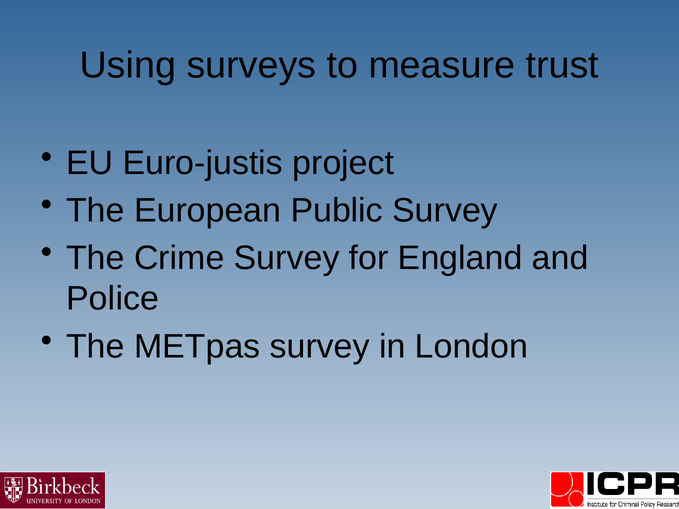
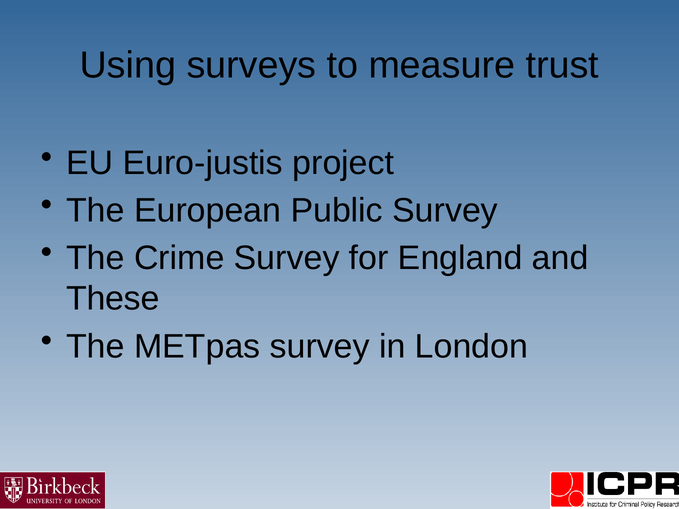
Police: Police -> These
